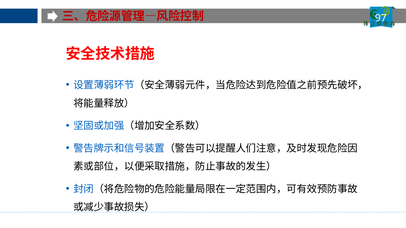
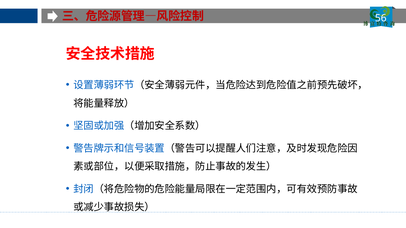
97: 97 -> 56
